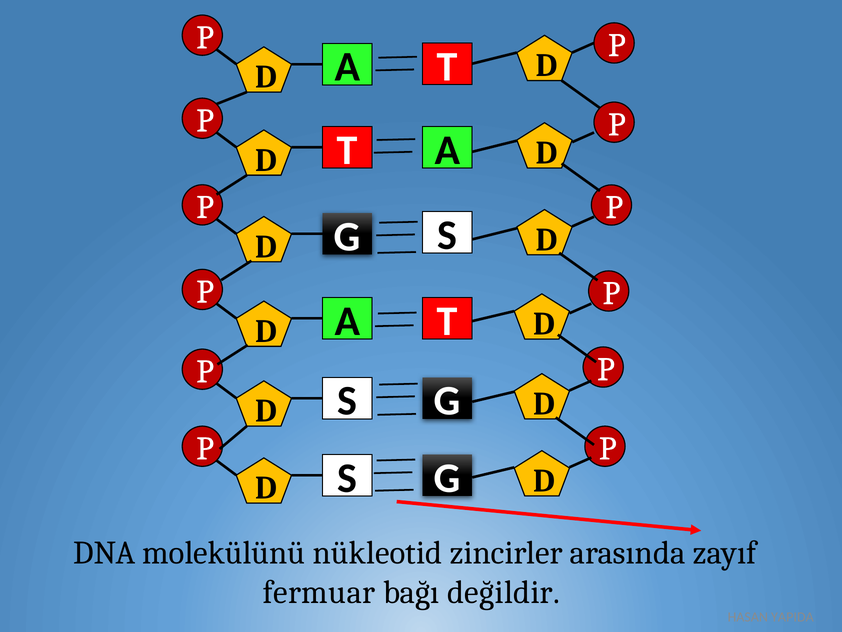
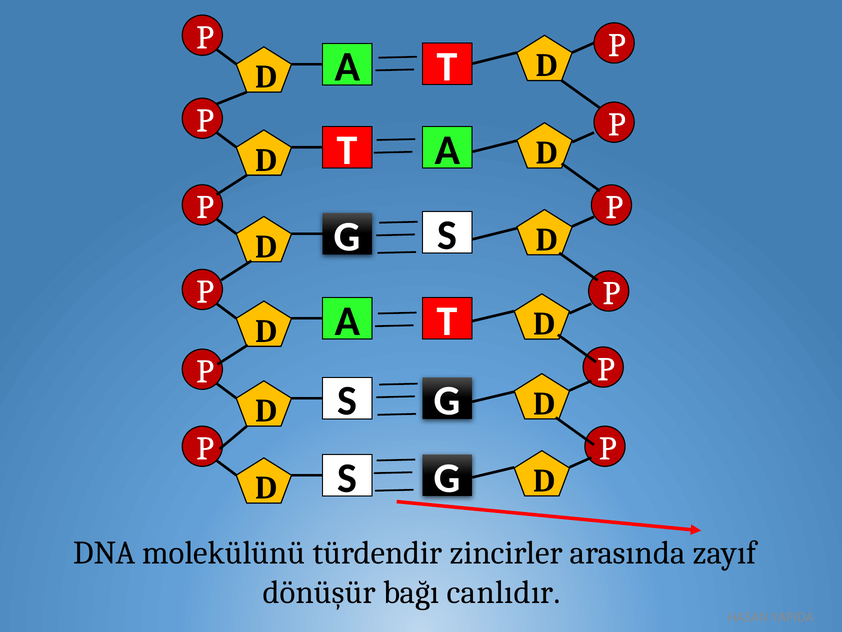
nükleotid: nükleotid -> türdendir
fermuar: fermuar -> dönüşür
değildir: değildir -> canlıdır
